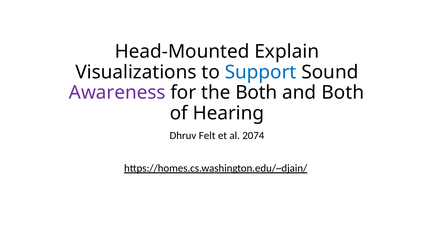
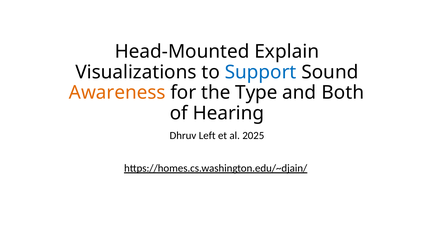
Awareness colour: purple -> orange
the Both: Both -> Type
Felt: Felt -> Left
2074: 2074 -> 2025
